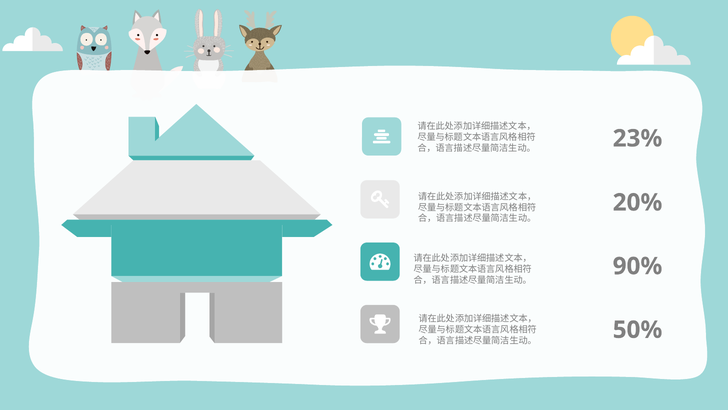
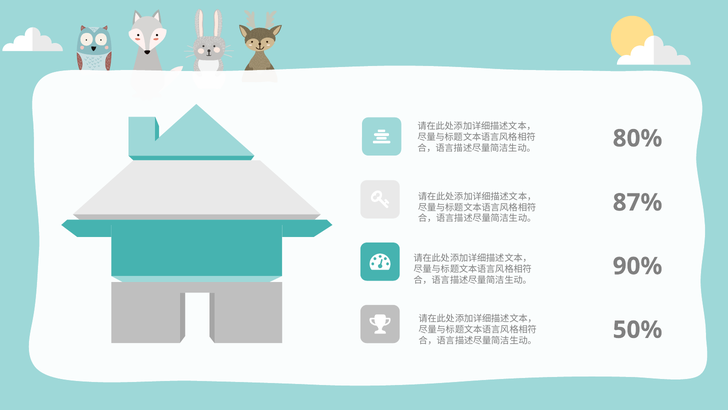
23%: 23% -> 80%
20%: 20% -> 87%
